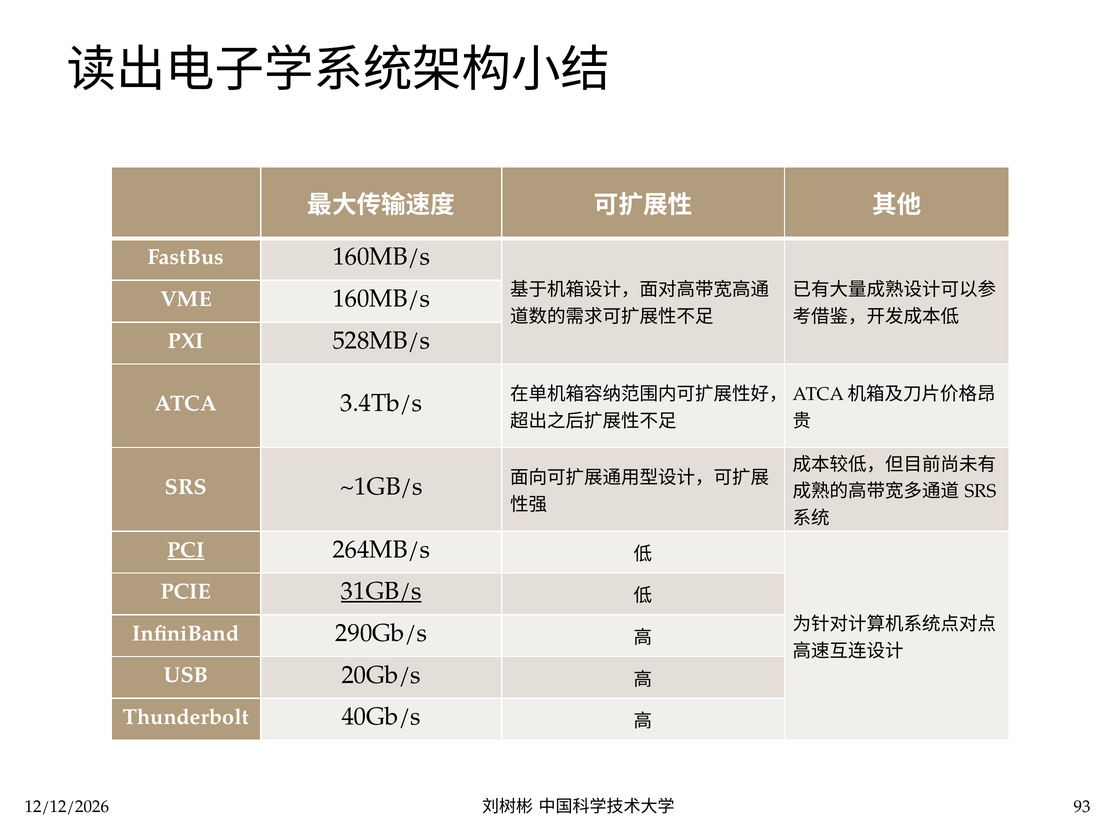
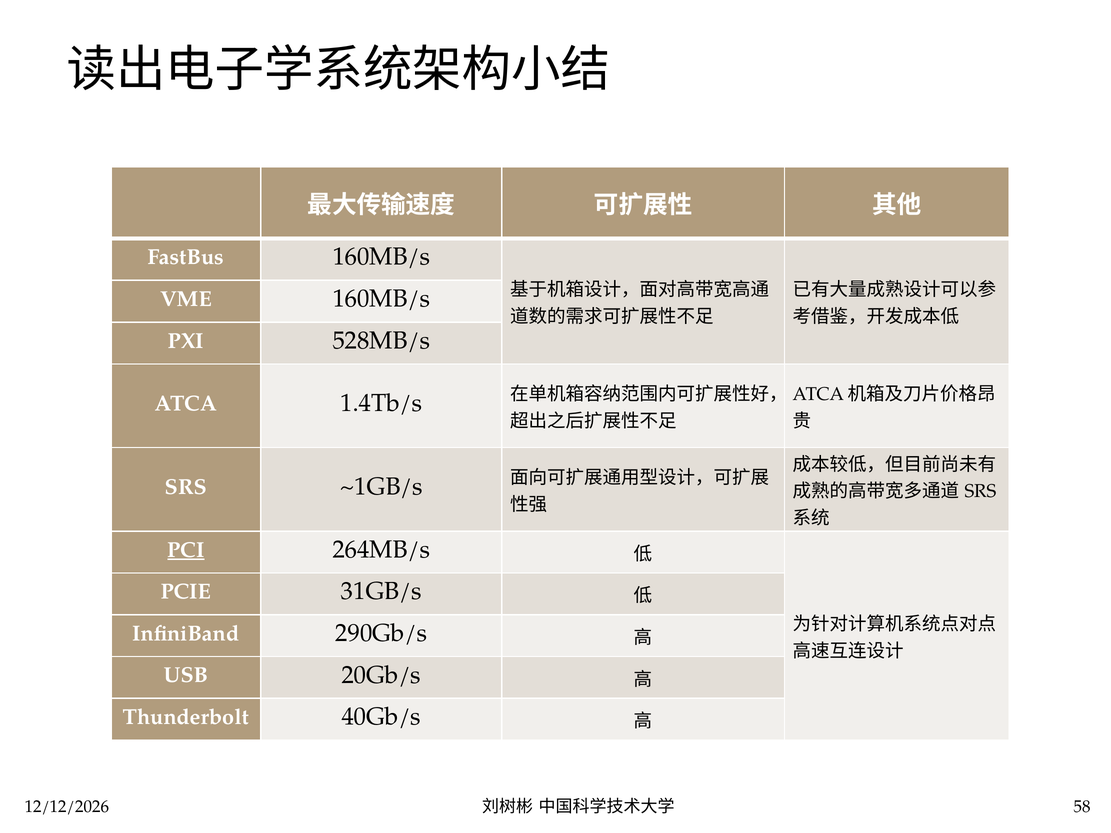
3.4Tb/s: 3.4Tb/s -> 1.4Tb/s
31GB/s underline: present -> none
93: 93 -> 58
